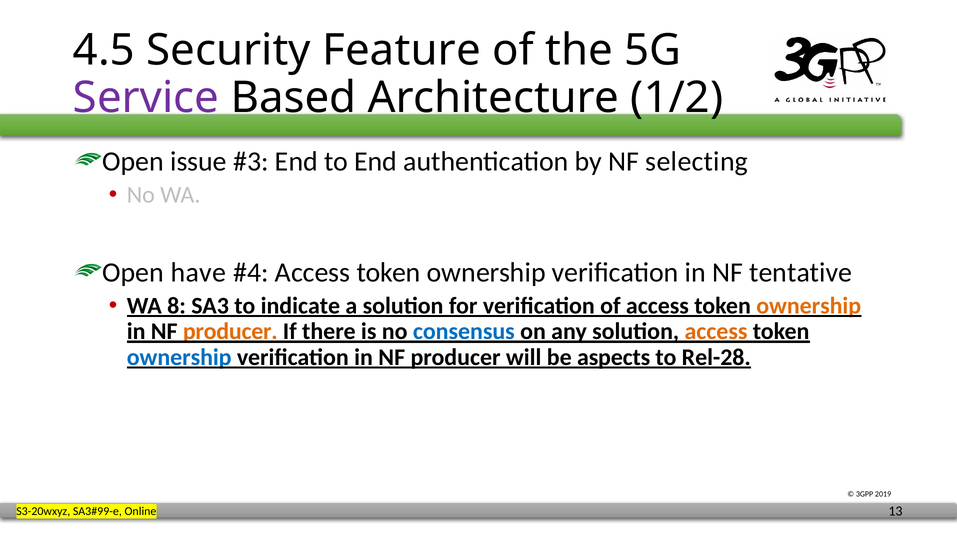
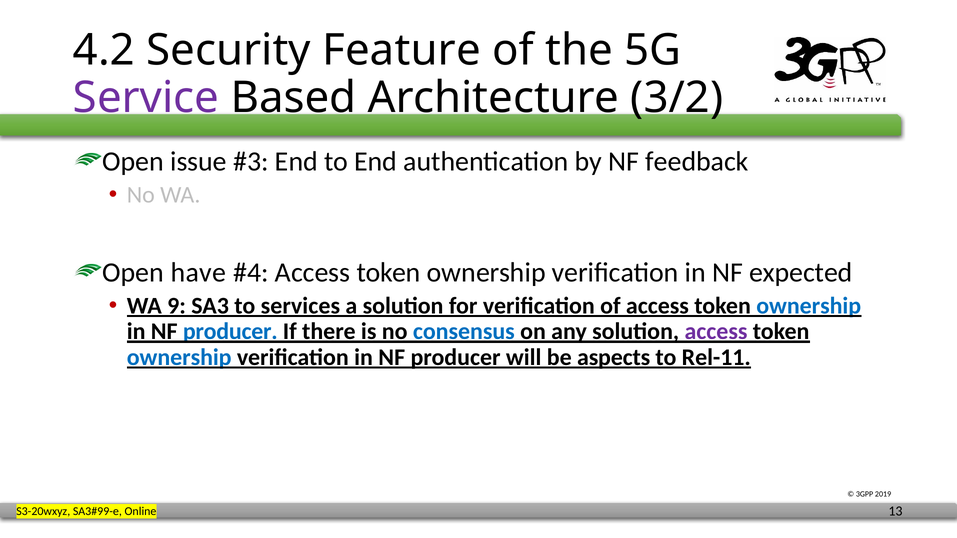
4.5: 4.5 -> 4.2
1/2: 1/2 -> 3/2
selecting: selecting -> feedback
tentative: tentative -> expected
8: 8 -> 9
indicate: indicate -> services
ownership at (809, 306) colour: orange -> blue
producer at (230, 332) colour: orange -> blue
access at (716, 332) colour: orange -> purple
Rel-28: Rel-28 -> Rel-11
